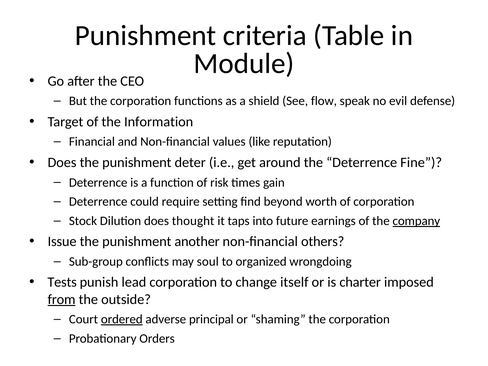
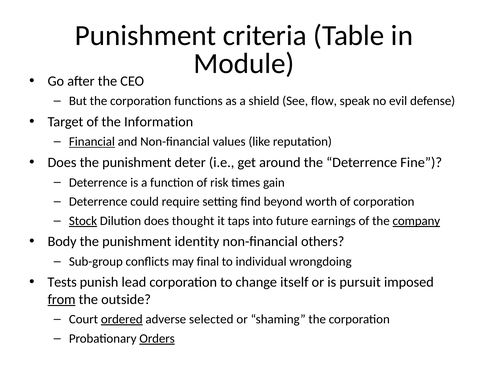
Financial underline: none -> present
Stock underline: none -> present
Issue: Issue -> Body
another: another -> identity
soul: soul -> final
organized: organized -> individual
charter: charter -> pursuit
principal: principal -> selected
Orders underline: none -> present
